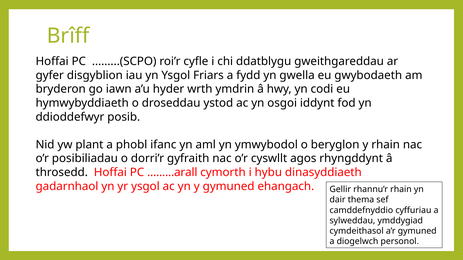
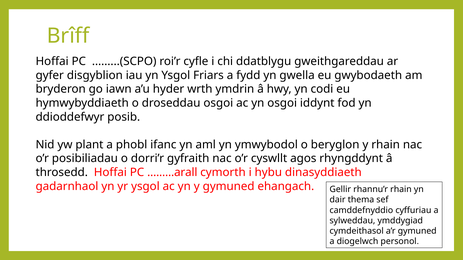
droseddau ystod: ystod -> osgoi
